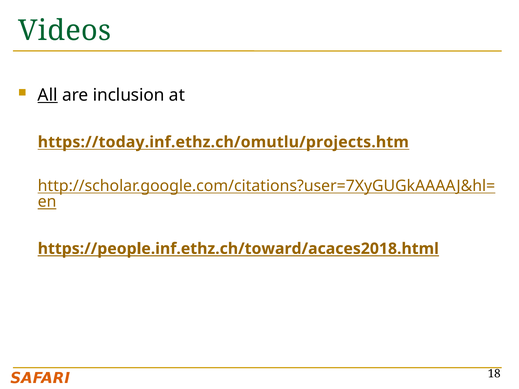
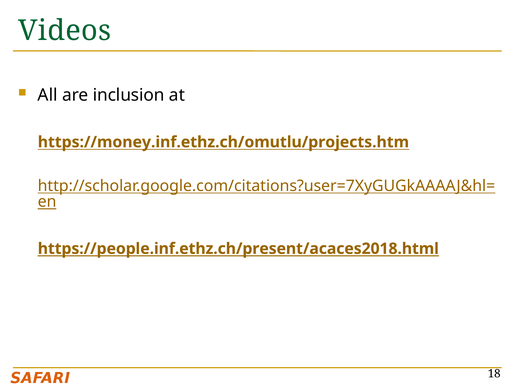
All underline: present -> none
https://today.inf.ethz.ch/omutlu/projects.htm: https://today.inf.ethz.ch/omutlu/projects.htm -> https://money.inf.ethz.ch/omutlu/projects.htm
https://people.inf.ethz.ch/toward/acaces2018.html: https://people.inf.ethz.ch/toward/acaces2018.html -> https://people.inf.ethz.ch/present/acaces2018.html
